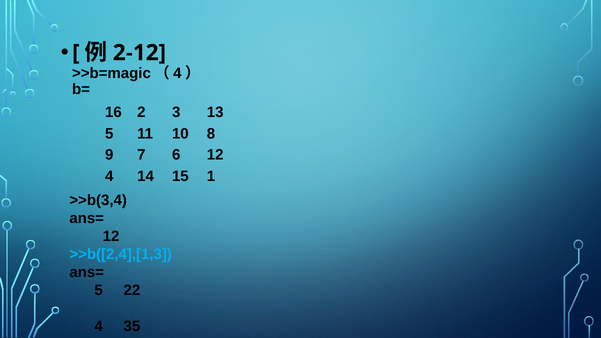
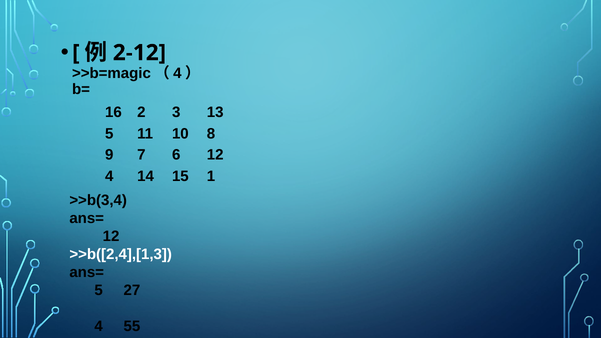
>>b([2,4],[1,3 colour: light blue -> white
22: 22 -> 27
35: 35 -> 55
